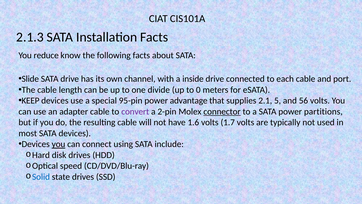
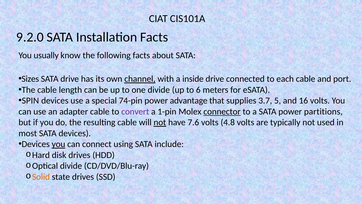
2.1.3: 2.1.3 -> 9.2.0
reduce: reduce -> usually
Slide: Slide -> Sizes
channel underline: none -> present
0: 0 -> 6
KEEP: KEEP -> SPIN
95-pin: 95-pin -> 74-pin
2.1: 2.1 -> 3.7
56: 56 -> 16
2-pin: 2-pin -> 1-pin
not at (160, 122) underline: none -> present
1.6: 1.6 -> 7.6
1.7: 1.7 -> 4.8
Optical speed: speed -> divide
Solid colour: blue -> orange
